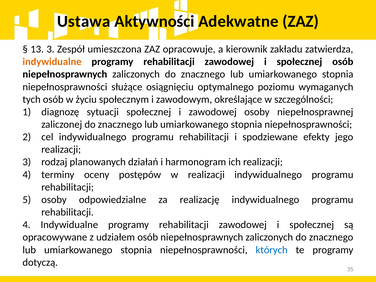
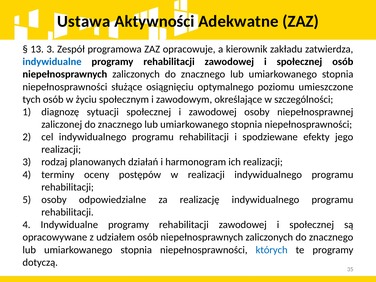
umieszczona: umieszczona -> programowa
indywidualne at (52, 62) colour: orange -> blue
wymaganych: wymaganych -> umieszczone
